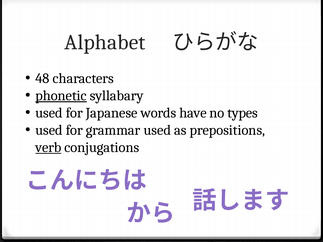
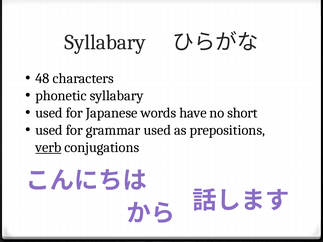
Alphabet at (105, 42): Alphabet -> Syllabary
phonetic underline: present -> none
types: types -> short
